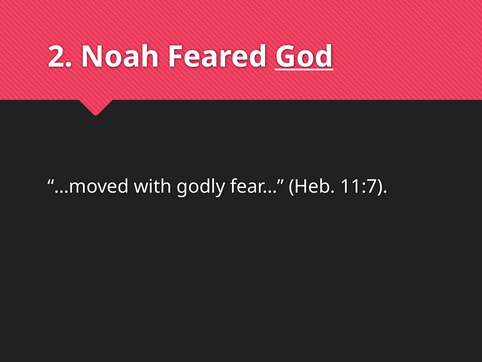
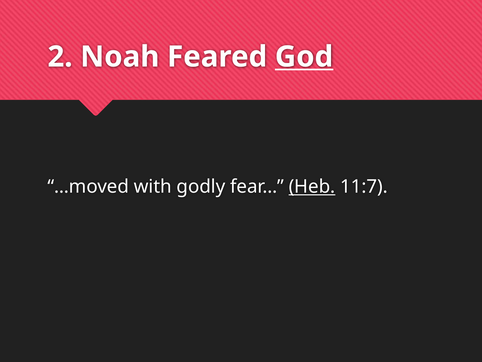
Heb underline: none -> present
